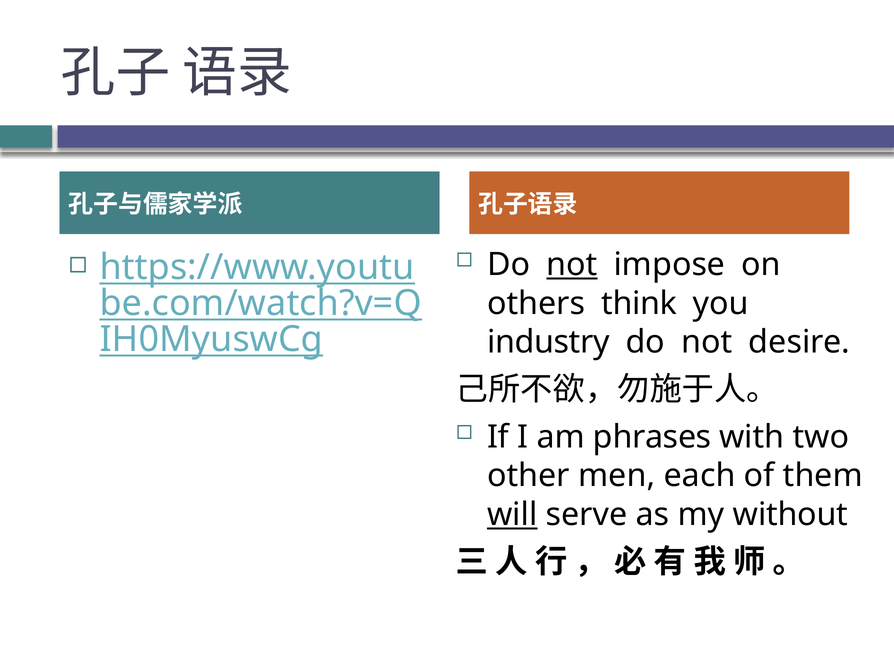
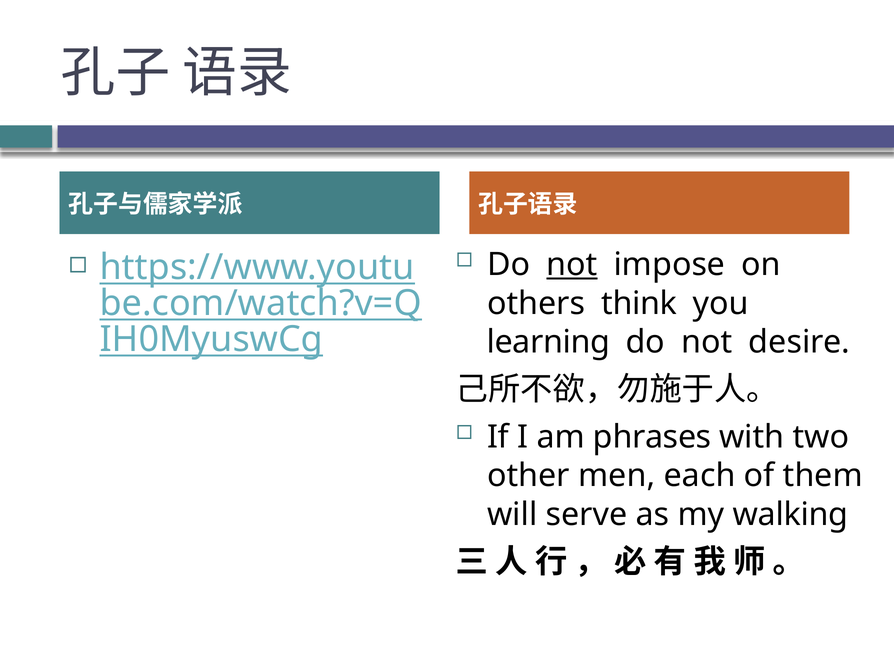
industry: industry -> learning
will underline: present -> none
without: without -> walking
